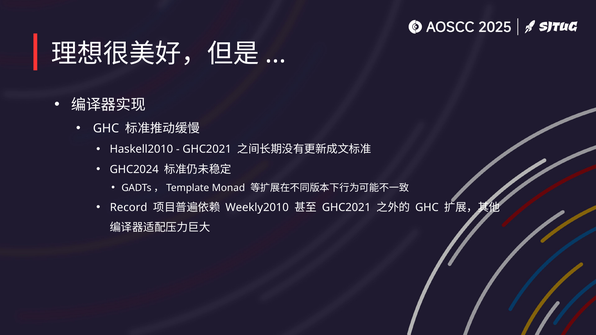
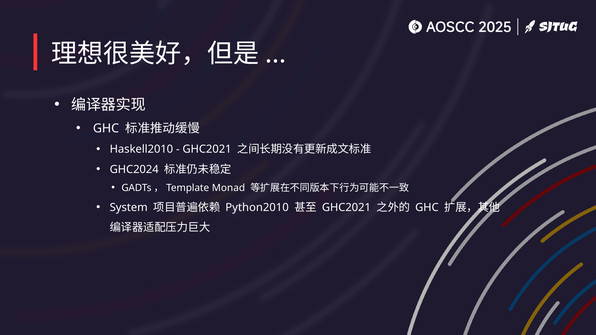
Record: Record -> System
Weekly2010: Weekly2010 -> Python2010
